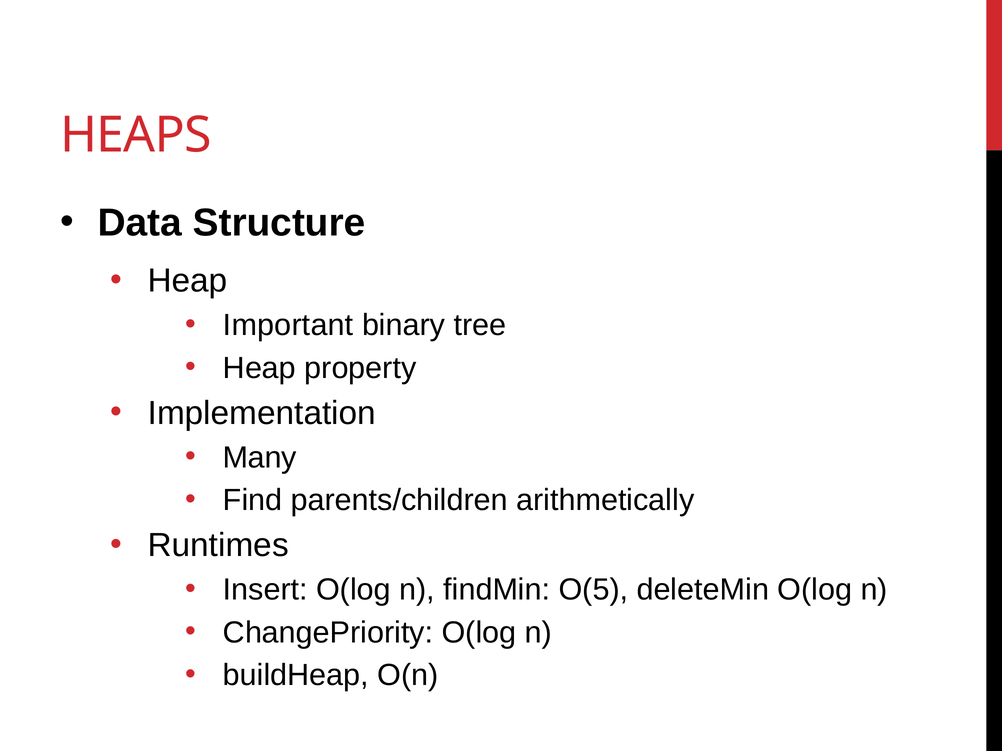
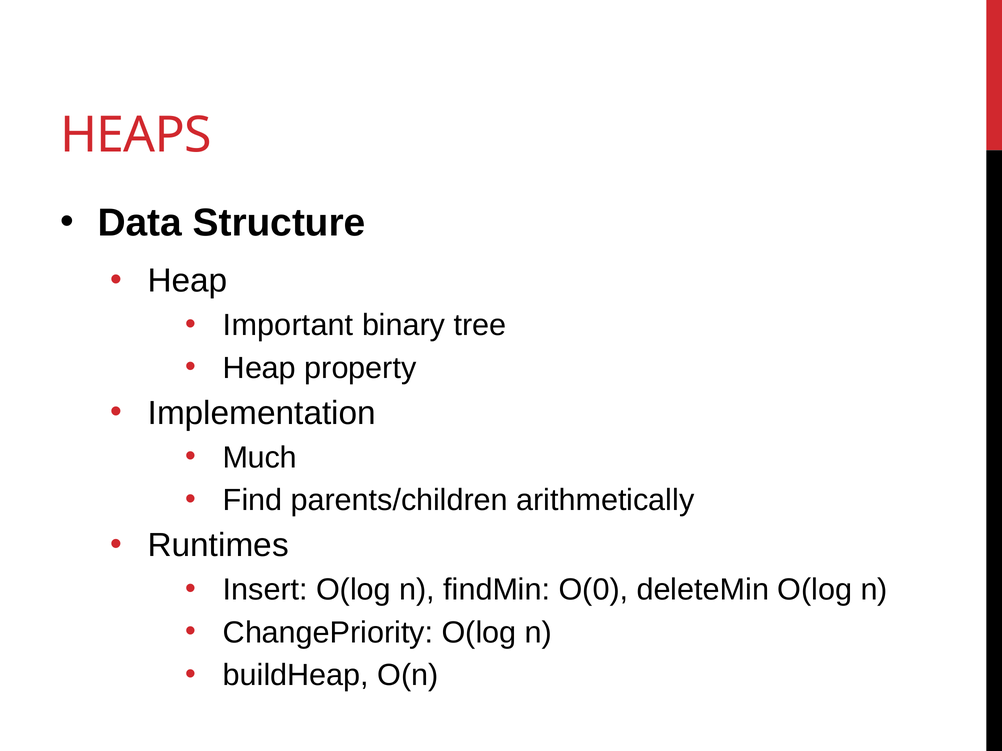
Many: Many -> Much
O(5: O(5 -> O(0
